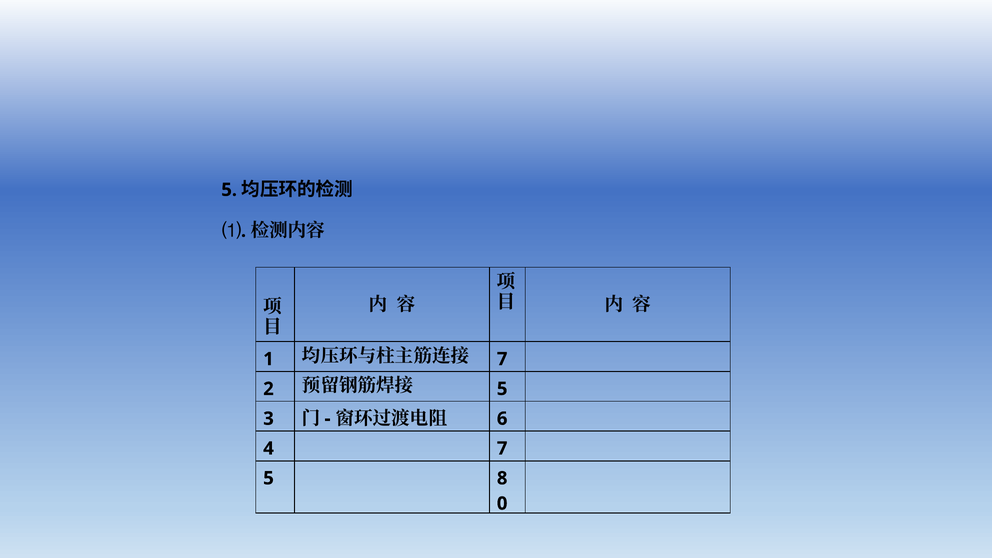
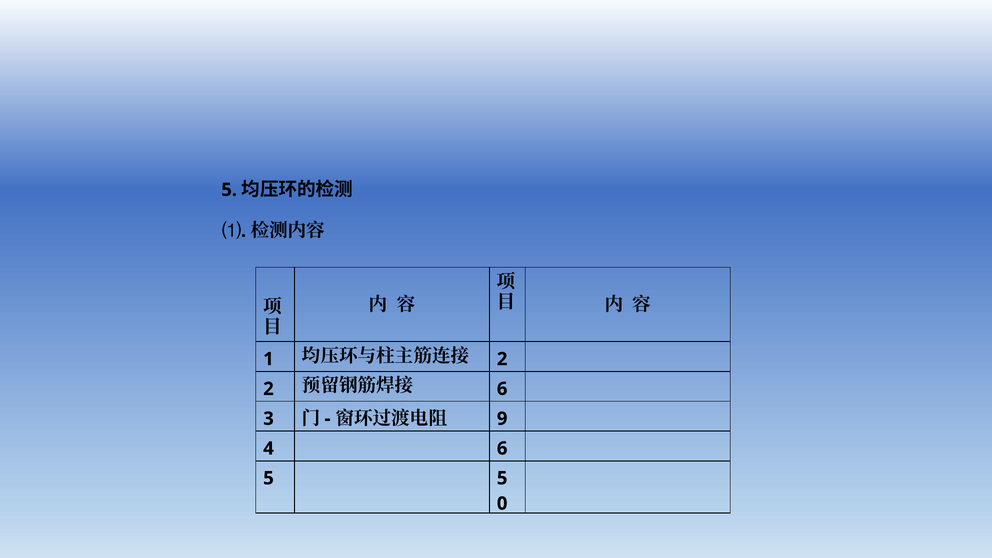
7 at (502, 359): 7 -> 2
5 at (502, 389): 5 -> 6
6: 6 -> 9
4 7: 7 -> 6
5 8: 8 -> 5
